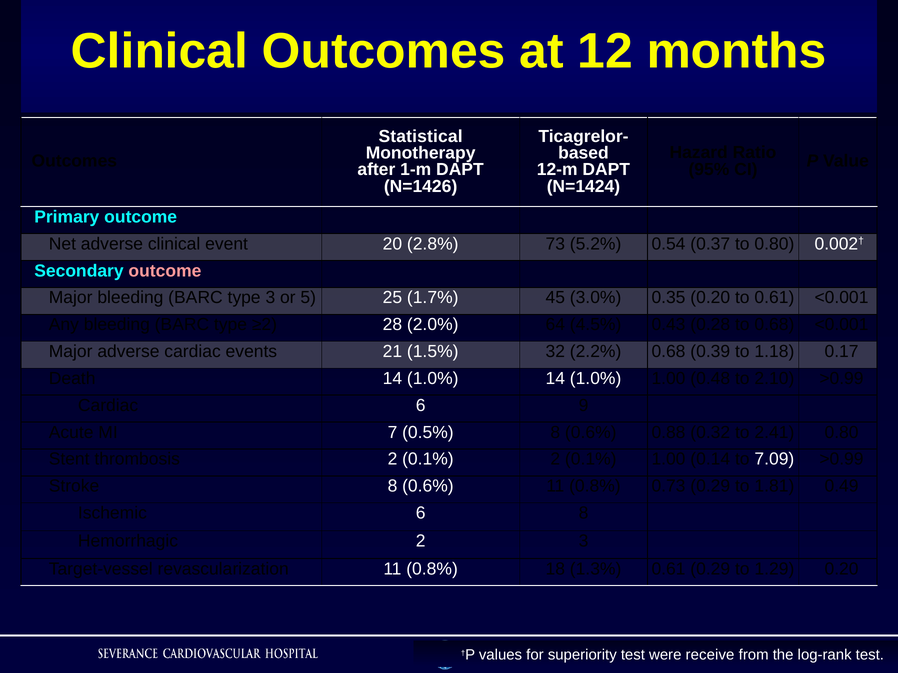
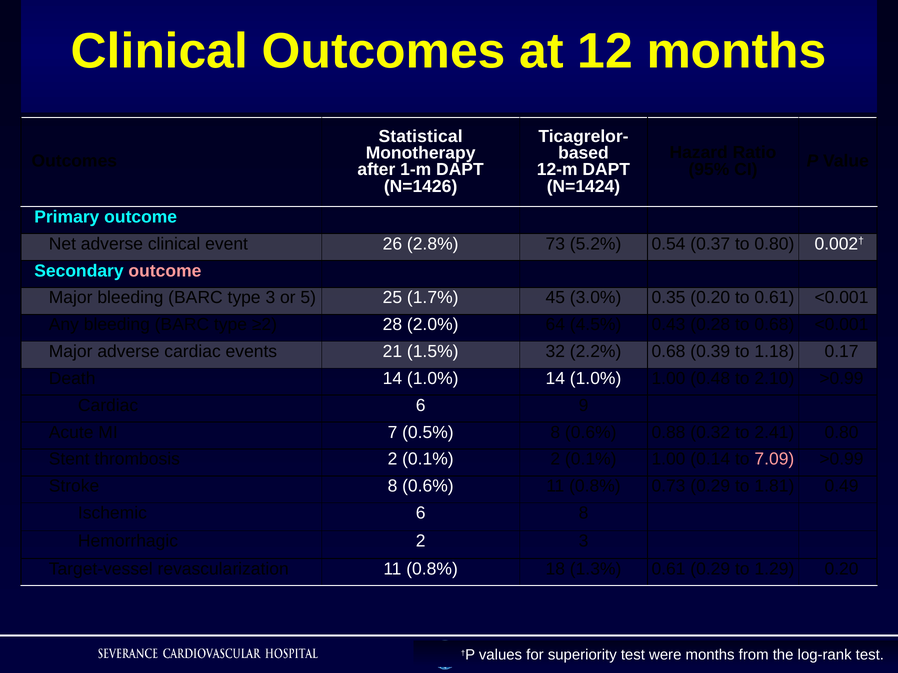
20: 20 -> 26
7.09 colour: white -> pink
were receive: receive -> months
